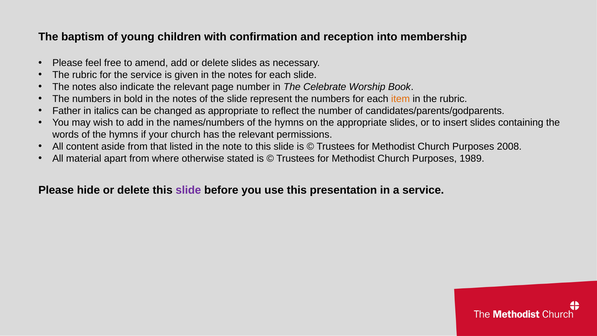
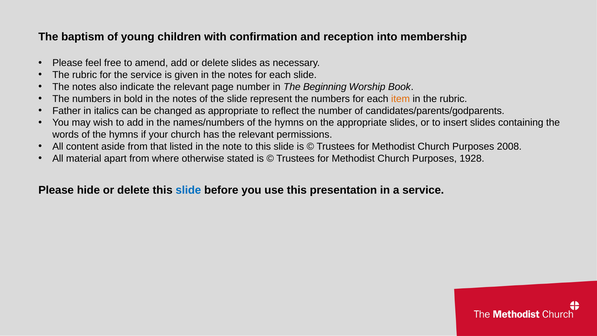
Celebrate: Celebrate -> Beginning
1989: 1989 -> 1928
slide at (188, 190) colour: purple -> blue
